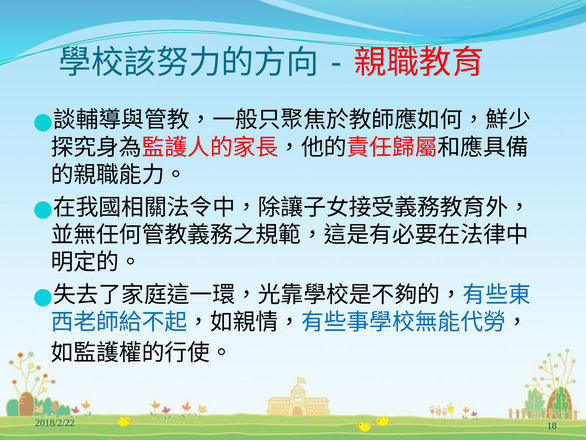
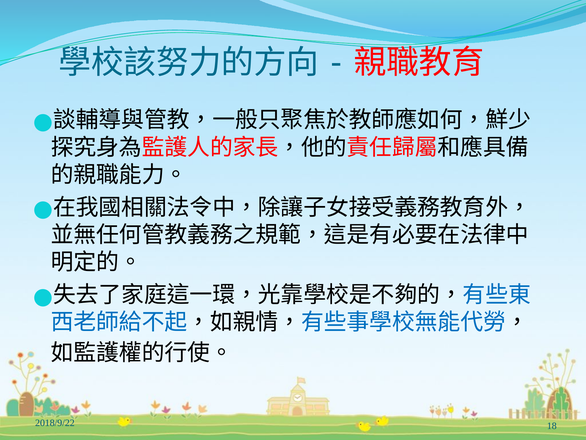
2018/2/22: 2018/2/22 -> 2018/9/22
